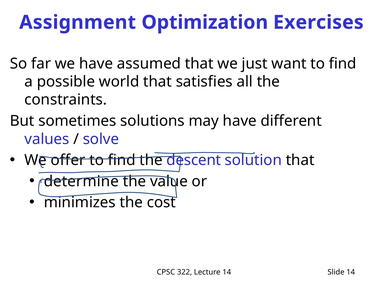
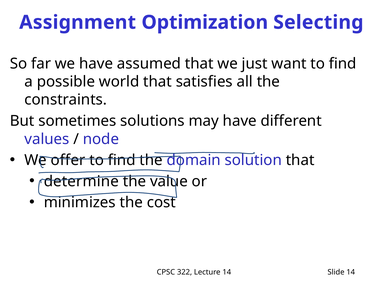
Exercises: Exercises -> Selecting
solve: solve -> node
descent: descent -> domain
